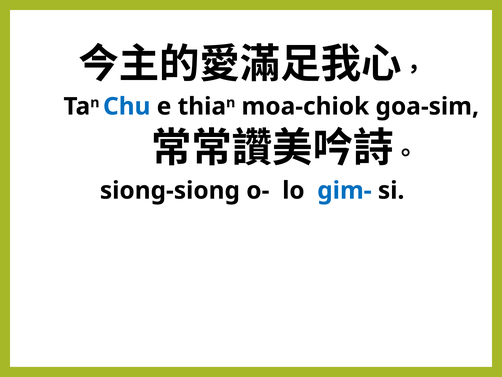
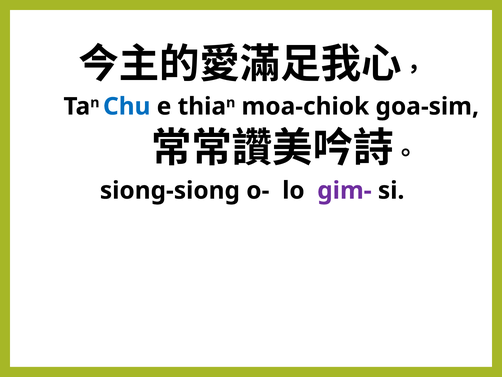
gim- colour: blue -> purple
